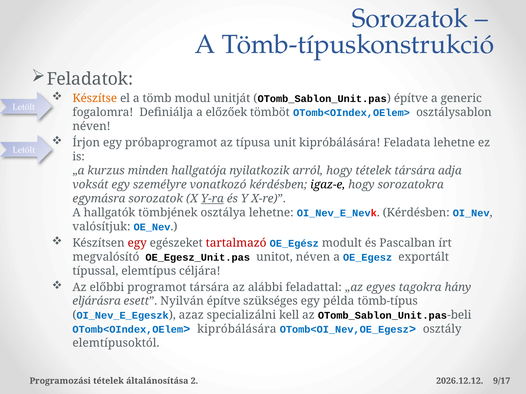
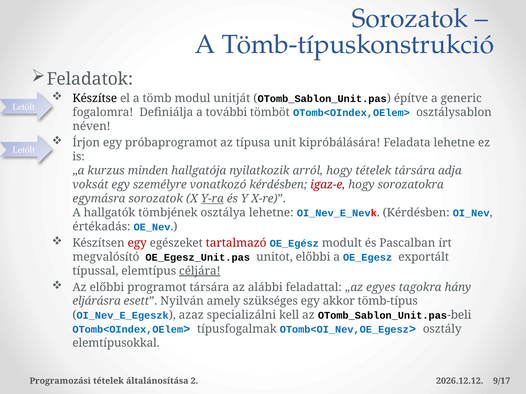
Készítse colour: orange -> black
előzőek: előzőek -> további
igaz-e colour: black -> red
valósítjuk: valósítjuk -> értékadás
unitot néven: néven -> előbbi
céljára underline: none -> present
Nyilván építve: építve -> amely
példa: példa -> akkor
OTomb<OIndex,OElem> kipróbálására: kipróbálására -> típusfogalmak
elemtípusoktól: elemtípusoktól -> elemtípusokkal
